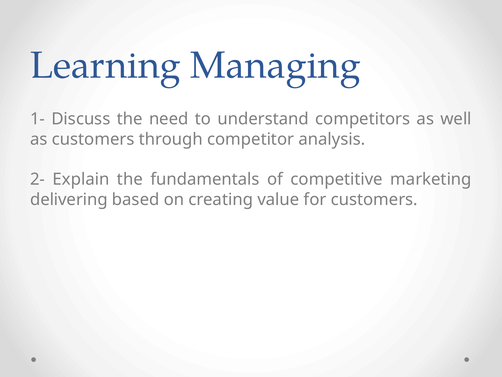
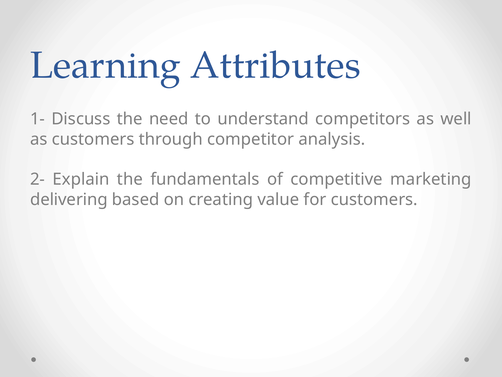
Managing: Managing -> Attributes
